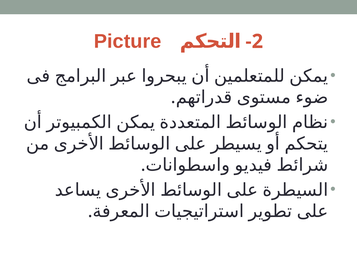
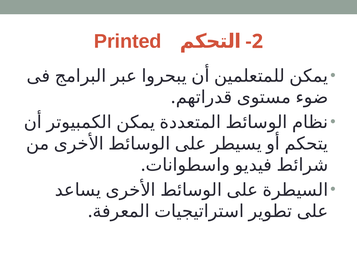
Picture: Picture -> Printed
